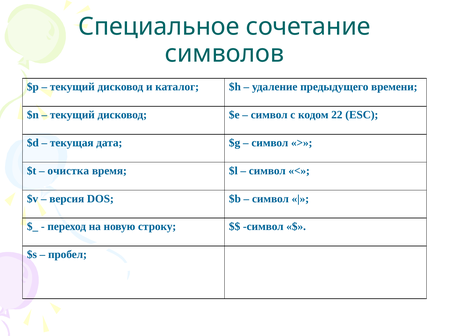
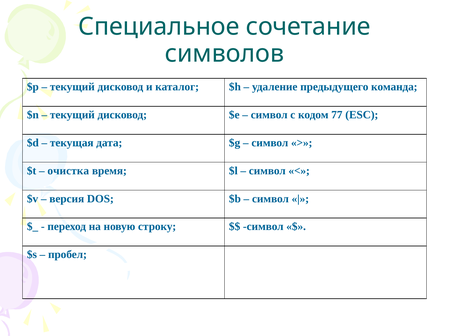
времени: времени -> команда
22: 22 -> 77
